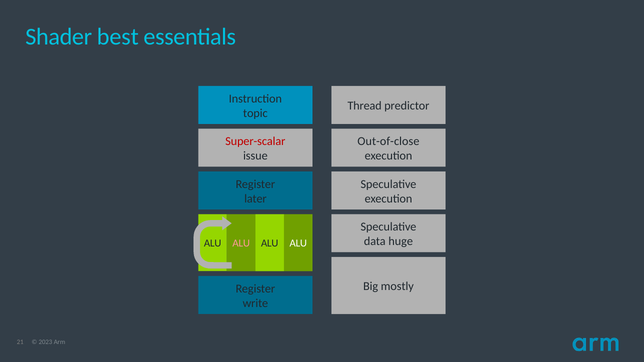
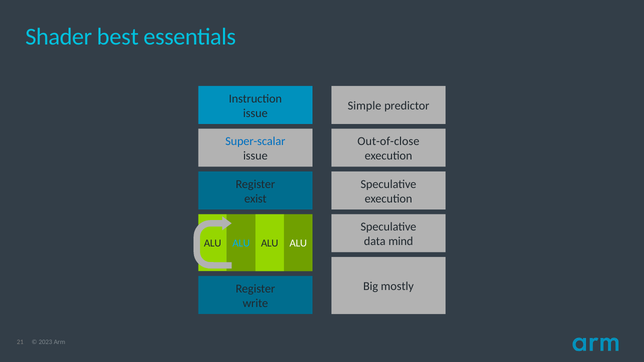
Thread: Thread -> Simple
topic at (255, 113): topic -> issue
Super-scalar colour: red -> blue
later: later -> exist
huge: huge -> mind
ALU at (241, 244) colour: pink -> light blue
